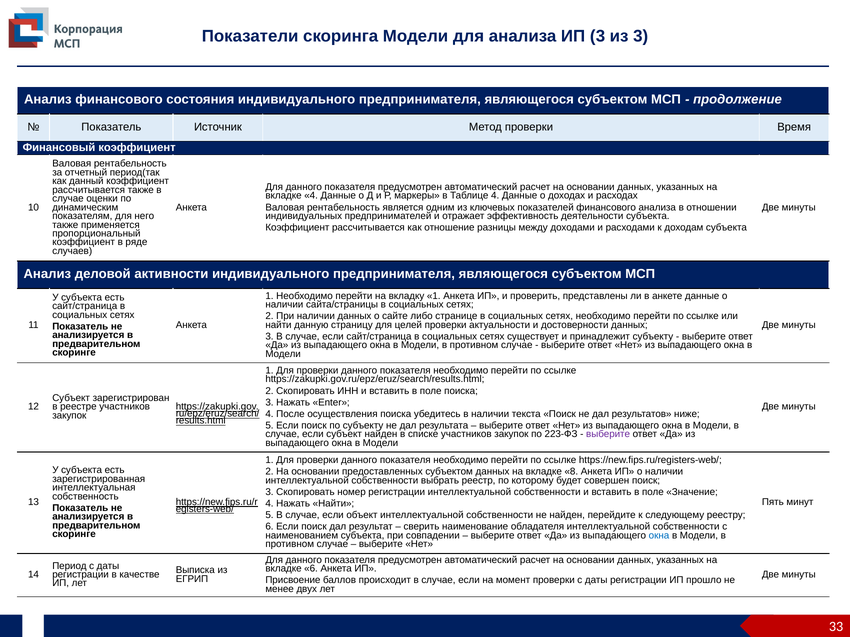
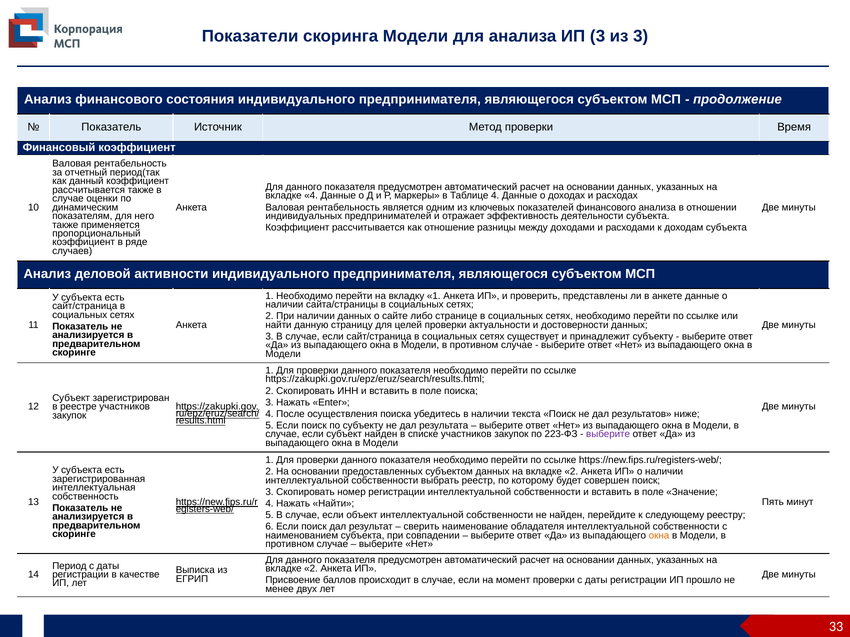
данных на вкладке 8: 8 -> 2
окна at (659, 536) colour: blue -> orange
6 at (311, 569): 6 -> 2
